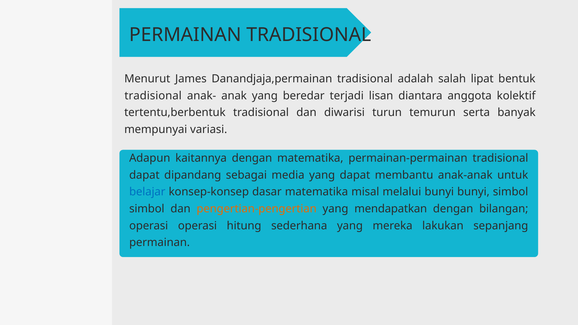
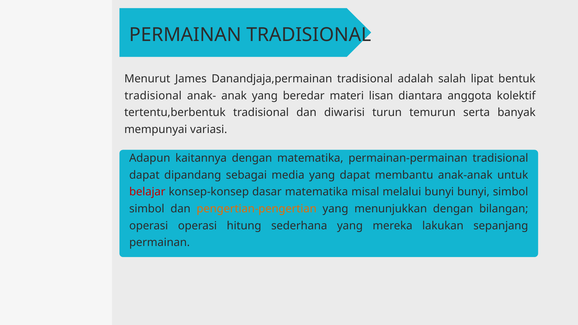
terjadi: terjadi -> materi
belajar colour: blue -> red
mendapatkan: mendapatkan -> menunjukkan
